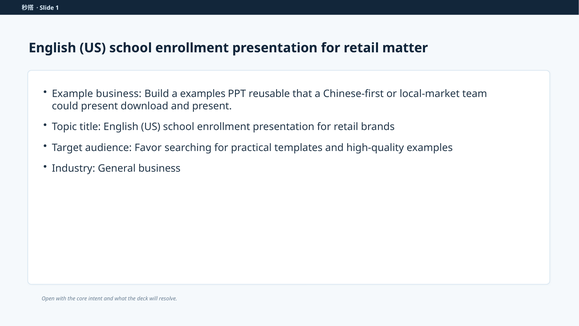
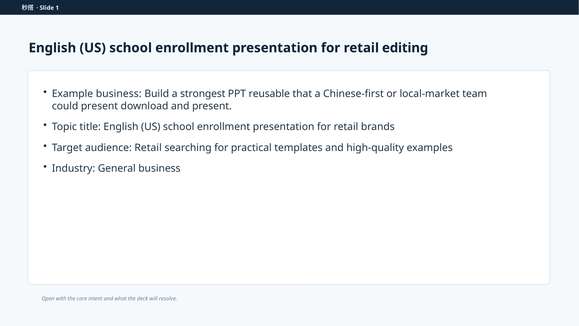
matter: matter -> editing
a examples: examples -> strongest
audience Favor: Favor -> Retail
